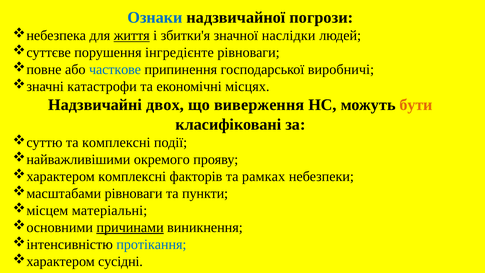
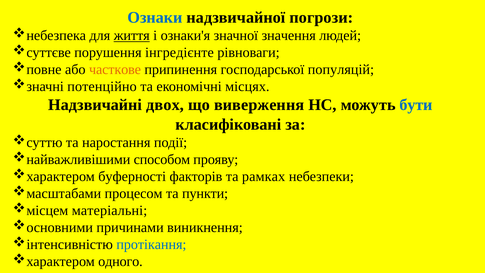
збитки'я: збитки'я -> ознаки'я
наслідки: наслідки -> значення
часткове colour: blue -> orange
виробничі: виробничі -> популяцій
катастрофи: катастрофи -> потенційно
бути colour: orange -> blue
та комплексні: комплексні -> наростання
окремого: окремого -> способом
комплексні at (132, 176): комплексні -> буферності
рівноваги at (134, 193): рівноваги -> процесом
причинами underline: present -> none
сусідні: сусідні -> одного
